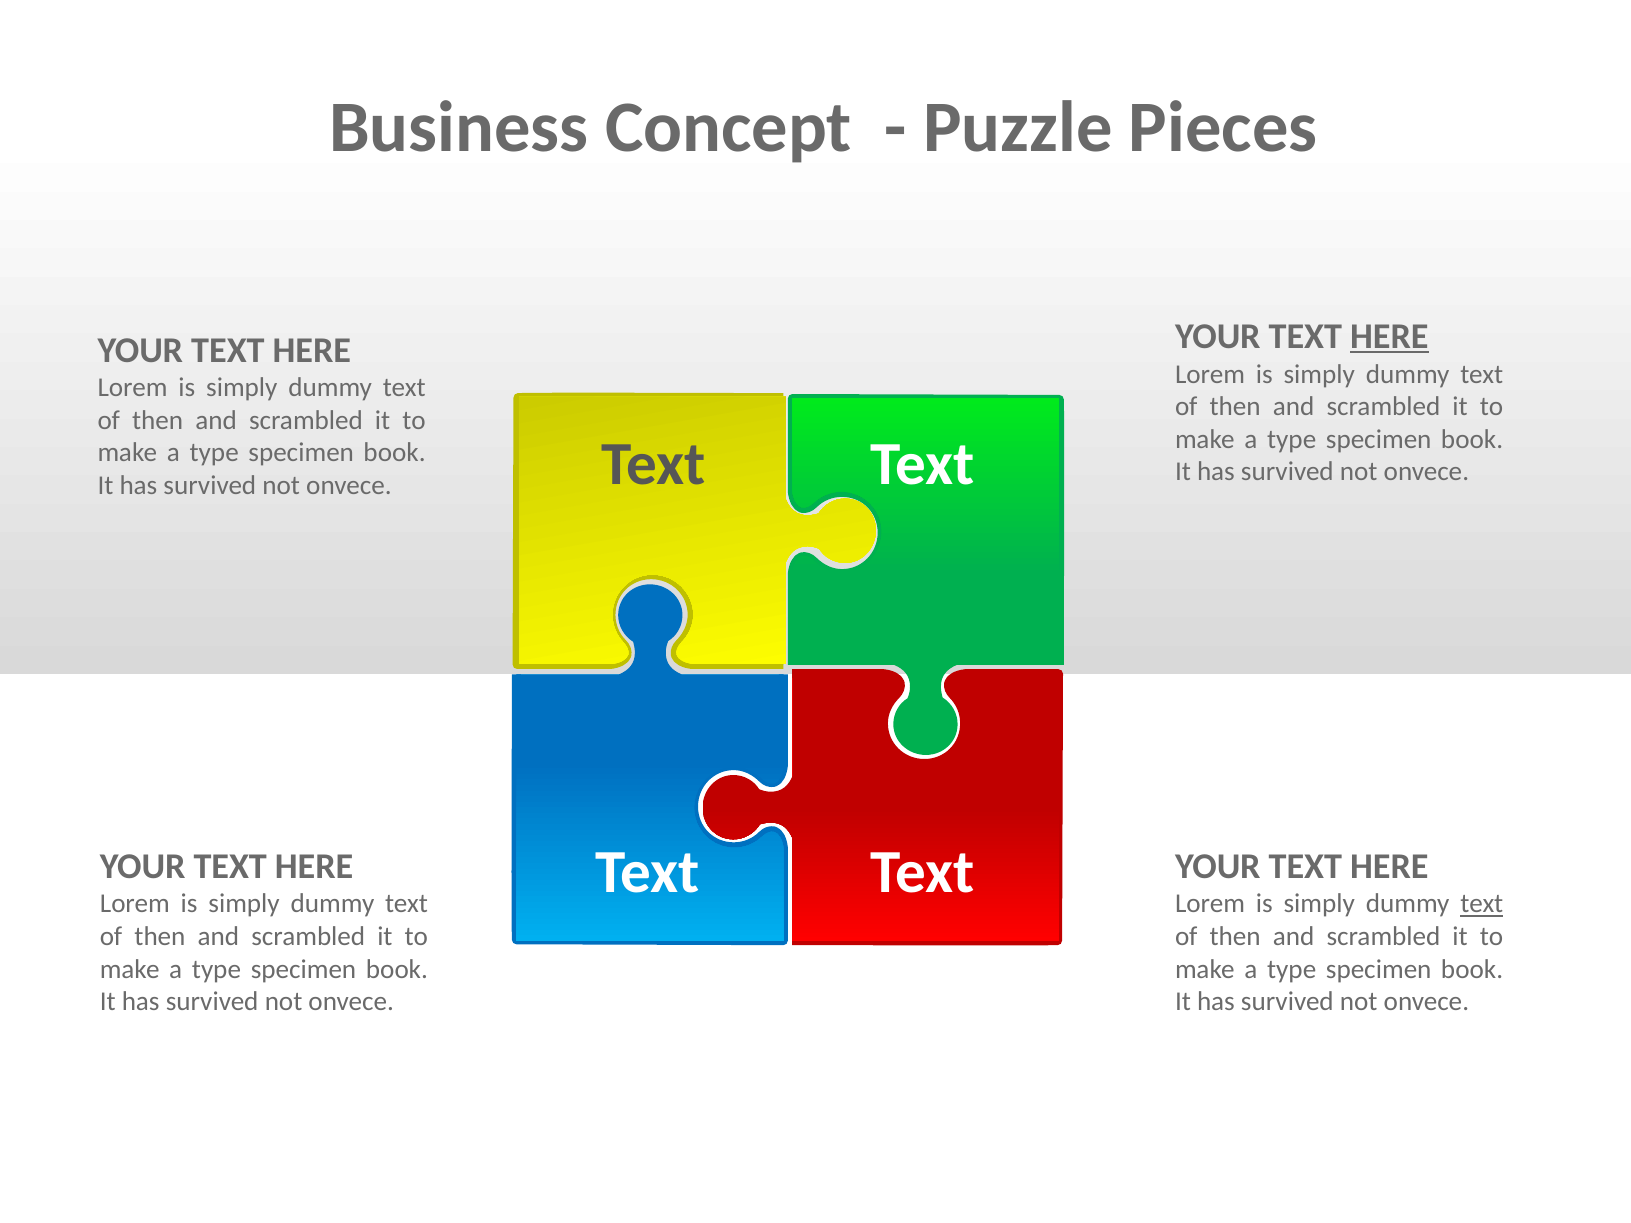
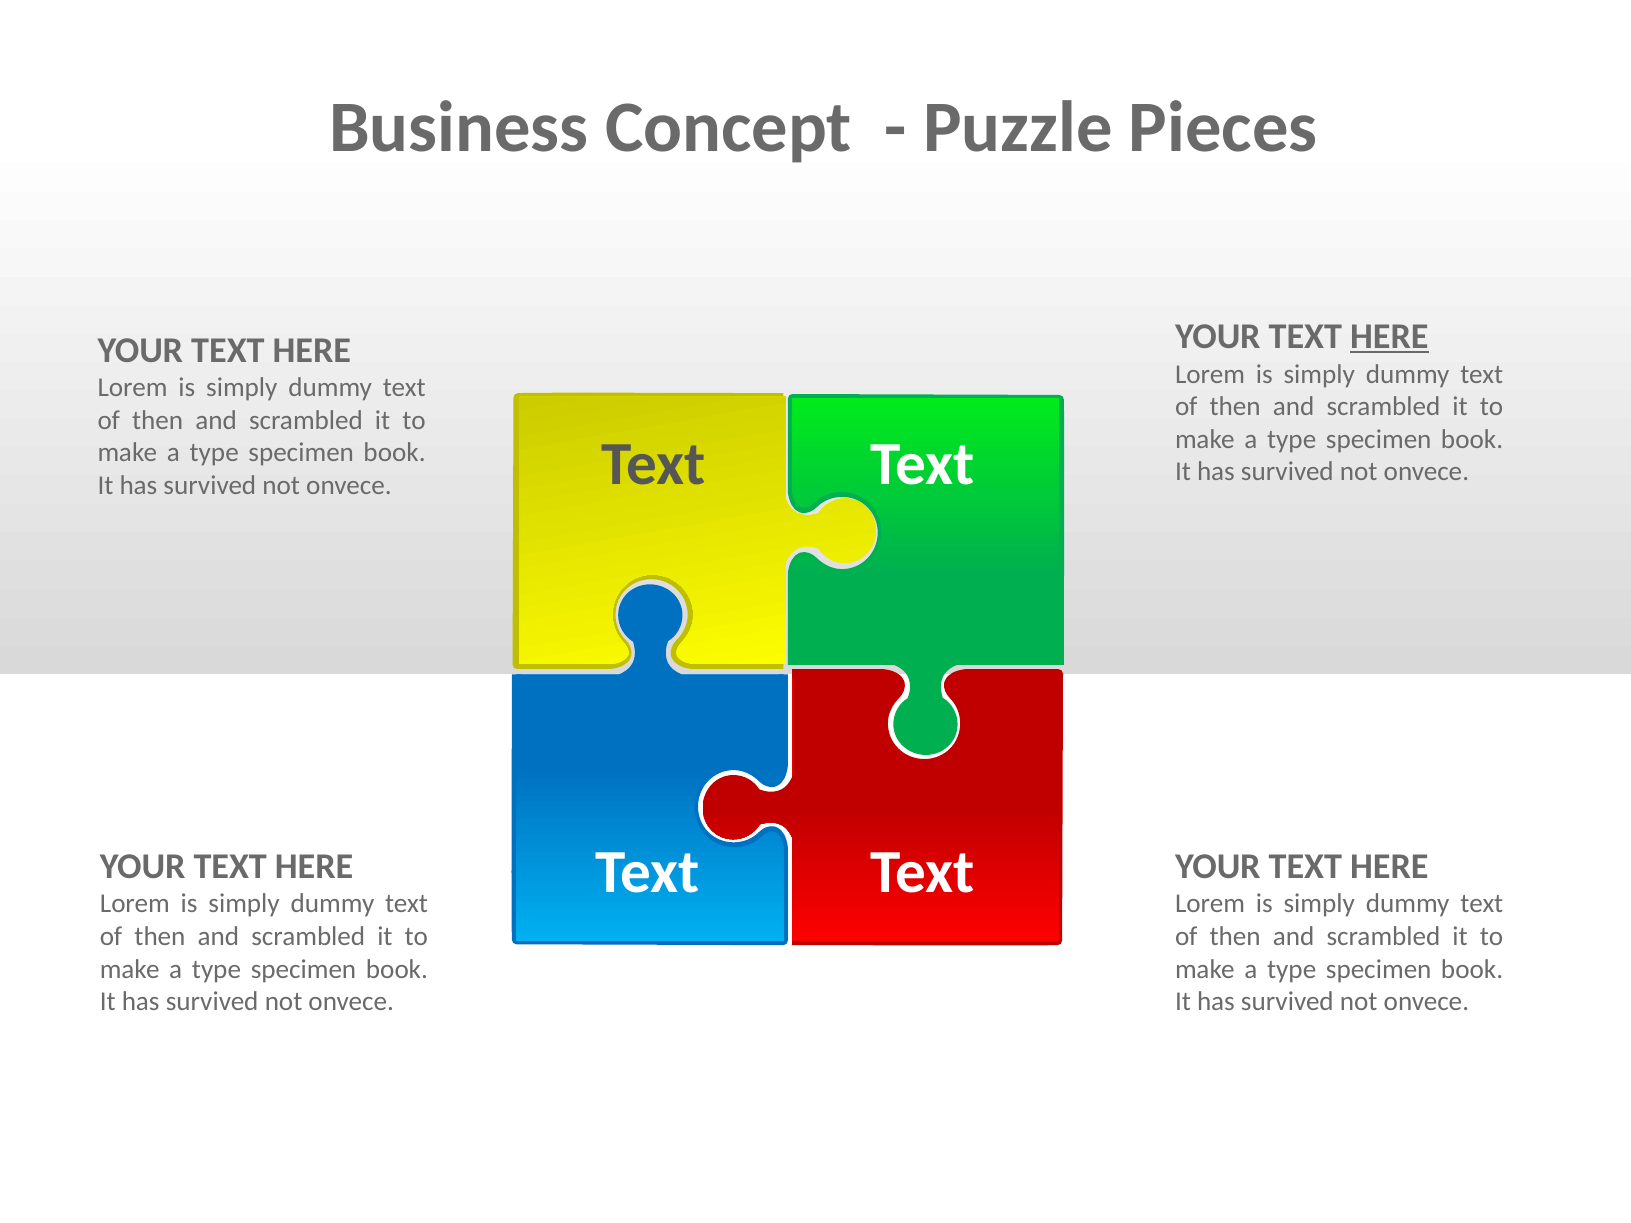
text at (1482, 904) underline: present -> none
